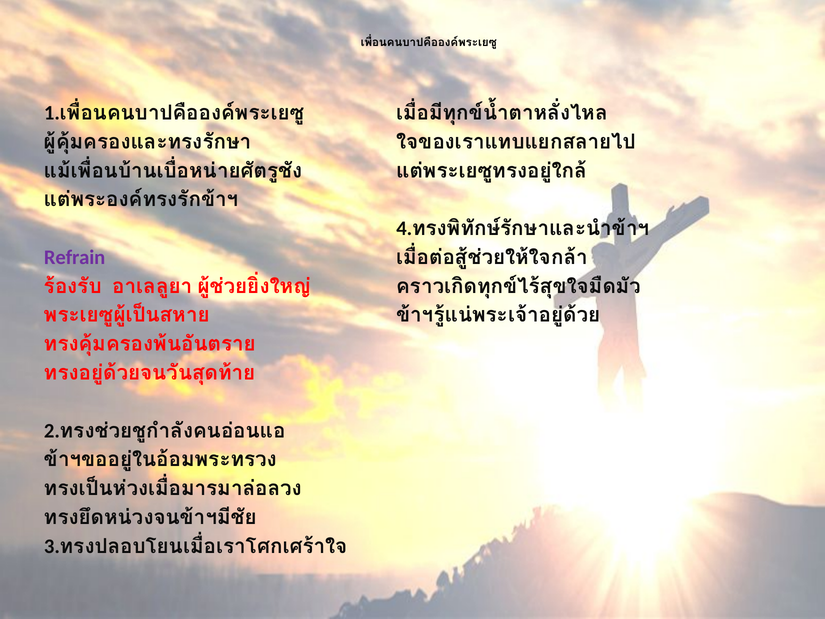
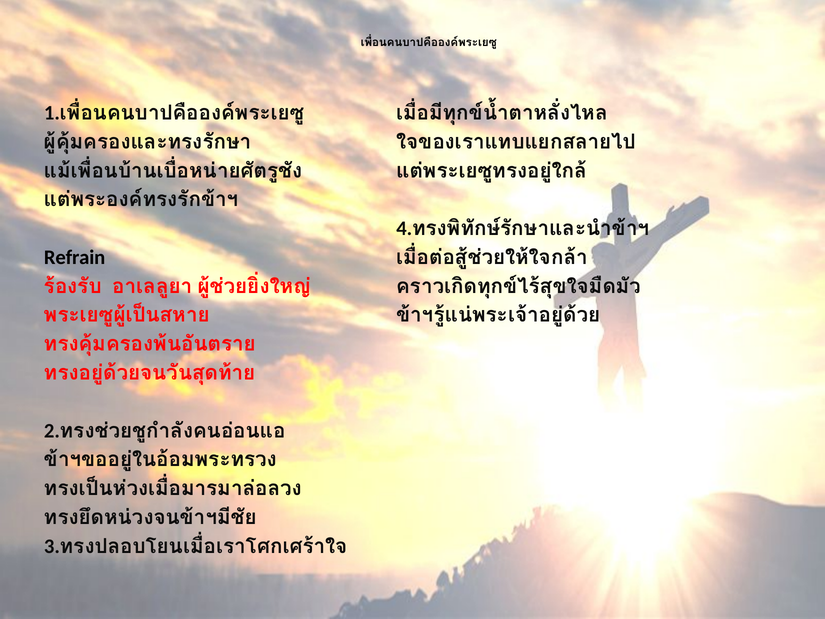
Refrain colour: purple -> black
